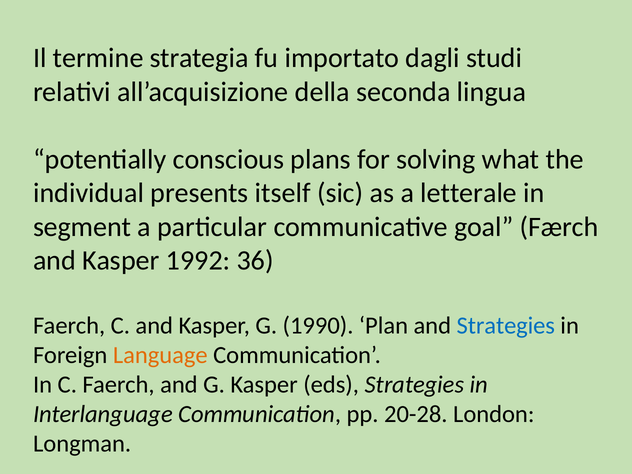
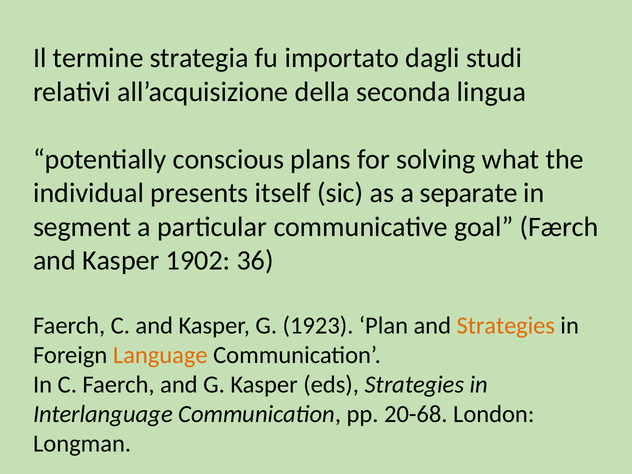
letterale: letterale -> separate
1992: 1992 -> 1902
1990: 1990 -> 1923
Strategies at (506, 326) colour: blue -> orange
20-28: 20-28 -> 20-68
